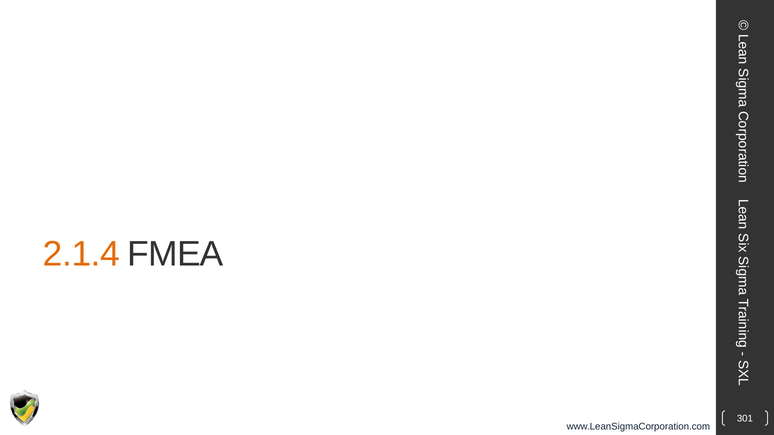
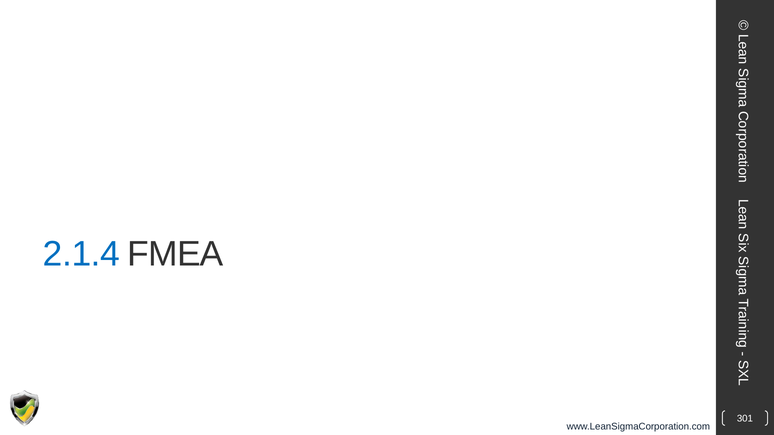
2.1.4 colour: orange -> blue
